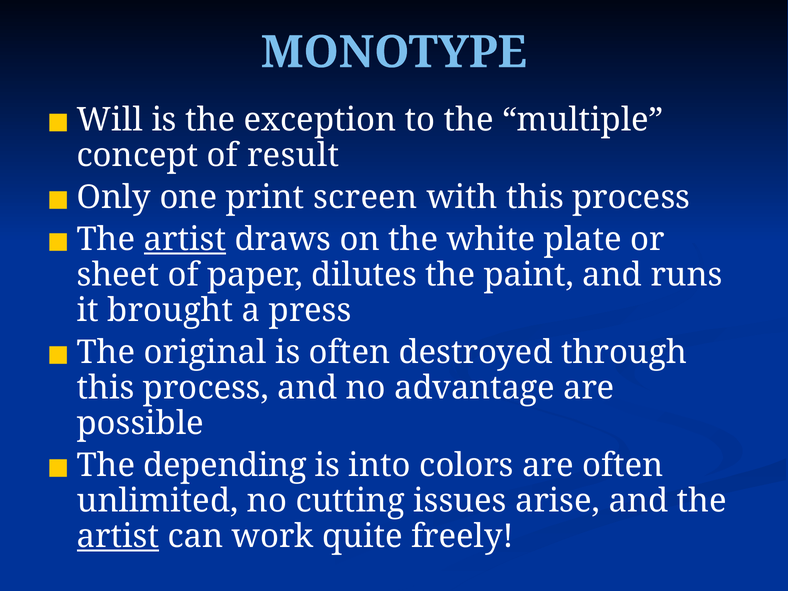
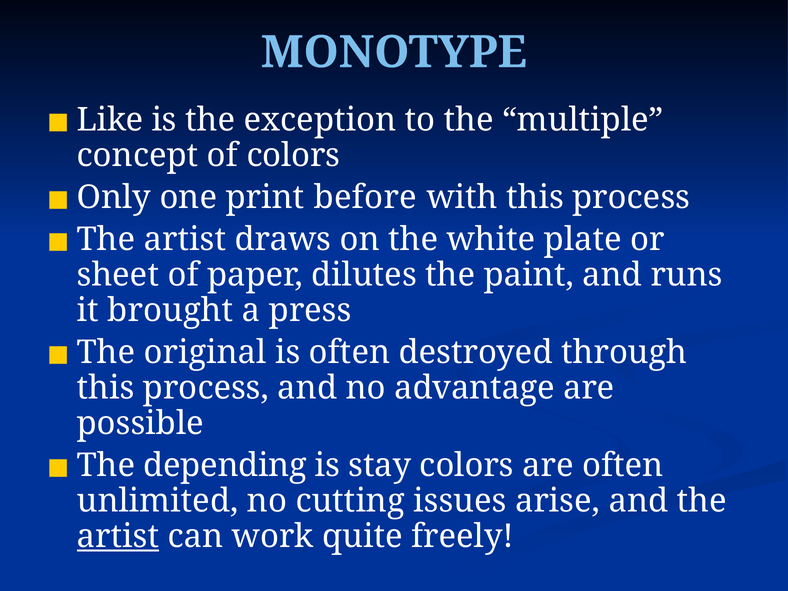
Will: Will -> Like
of result: result -> colors
screen: screen -> before
artist at (185, 239) underline: present -> none
into: into -> stay
